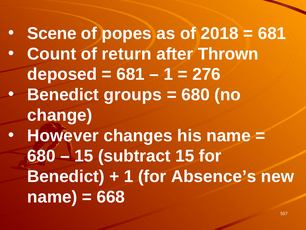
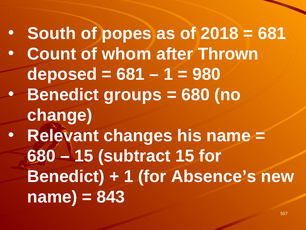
Scene: Scene -> South
return: return -> whom
276: 276 -> 980
However: However -> Relevant
668: 668 -> 843
